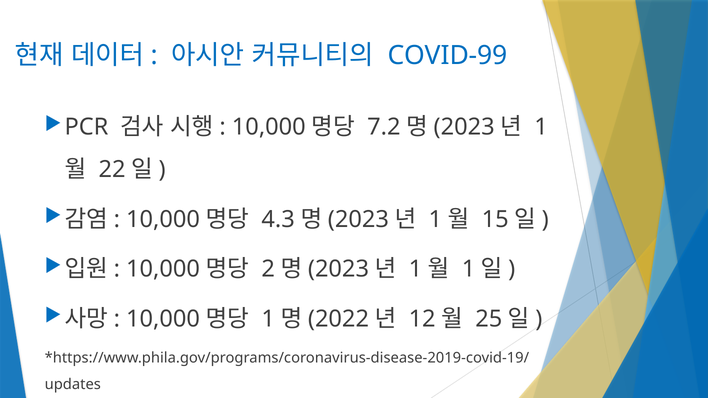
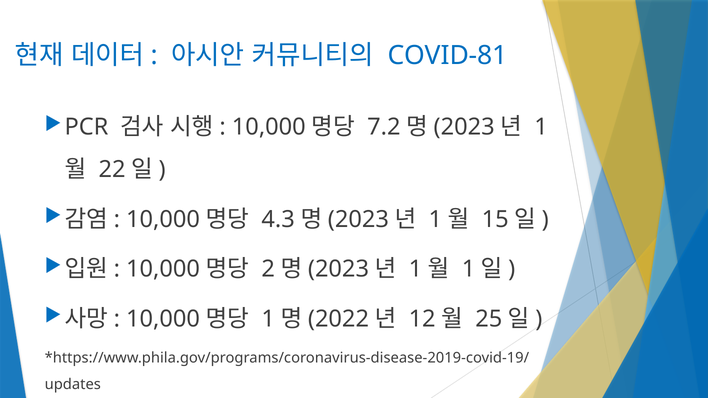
COVID-99: COVID-99 -> COVID-81
